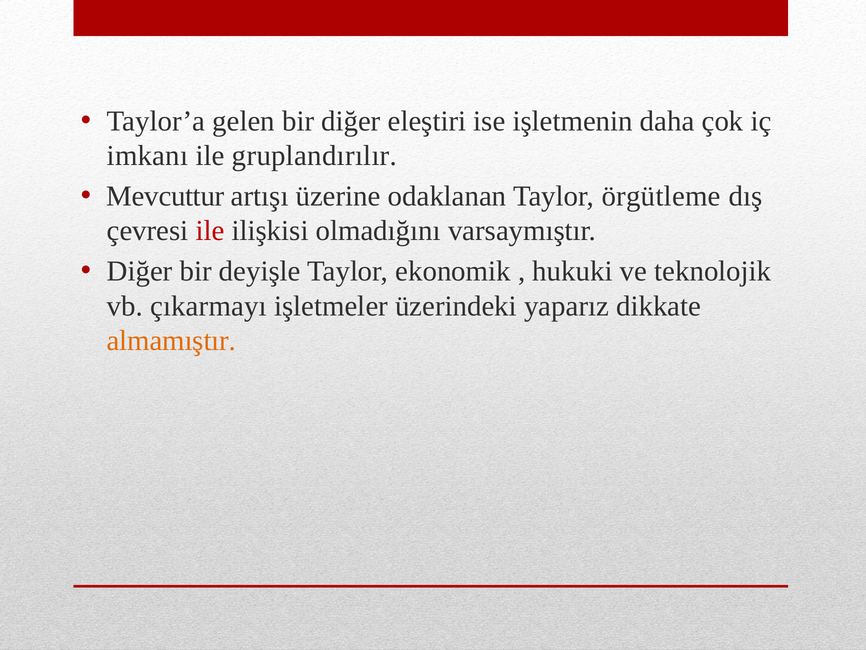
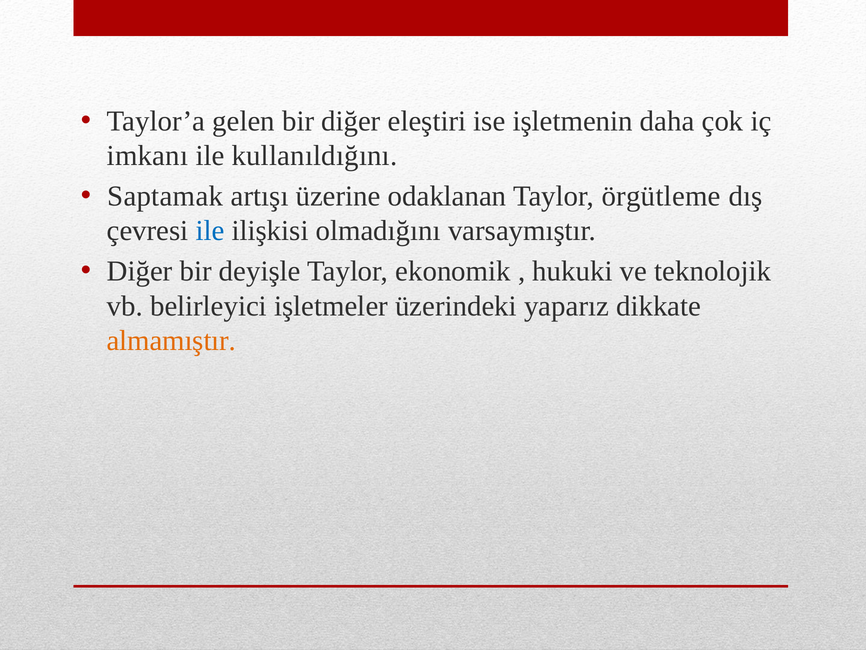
gruplandırılır: gruplandırılır -> kullanıldığını
Mevcuttur: Mevcuttur -> Saptamak
ile at (210, 231) colour: red -> blue
çıkarmayı: çıkarmayı -> belirleyici
